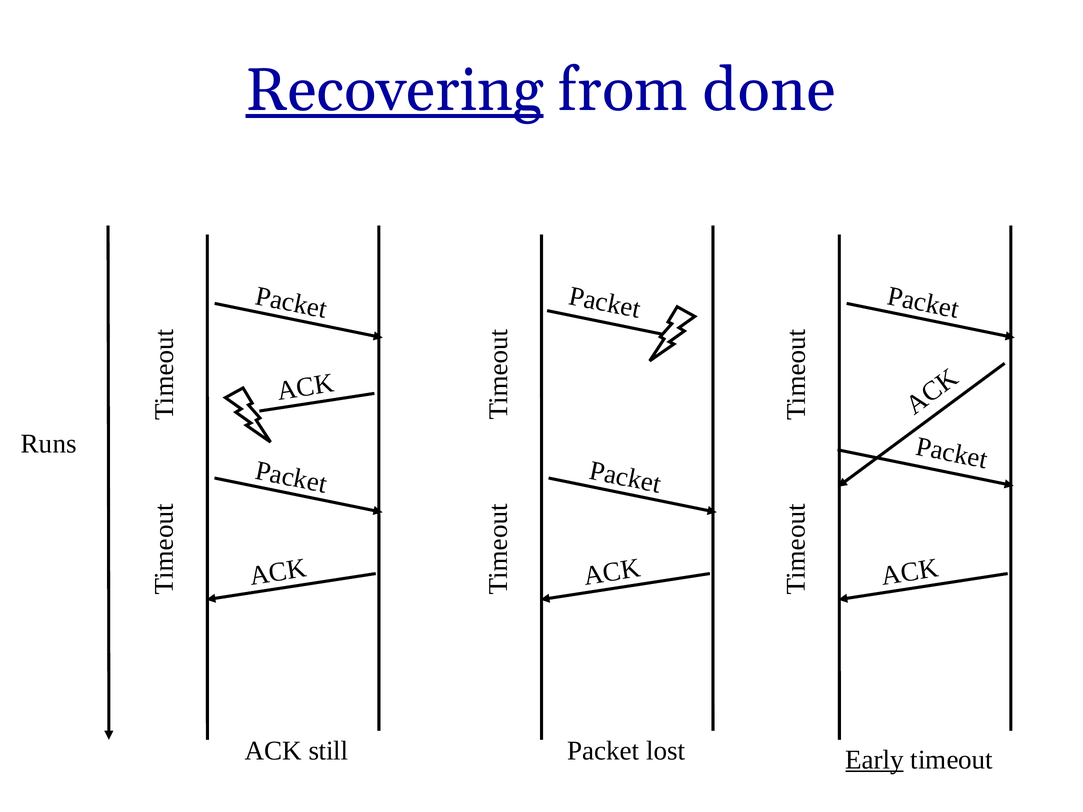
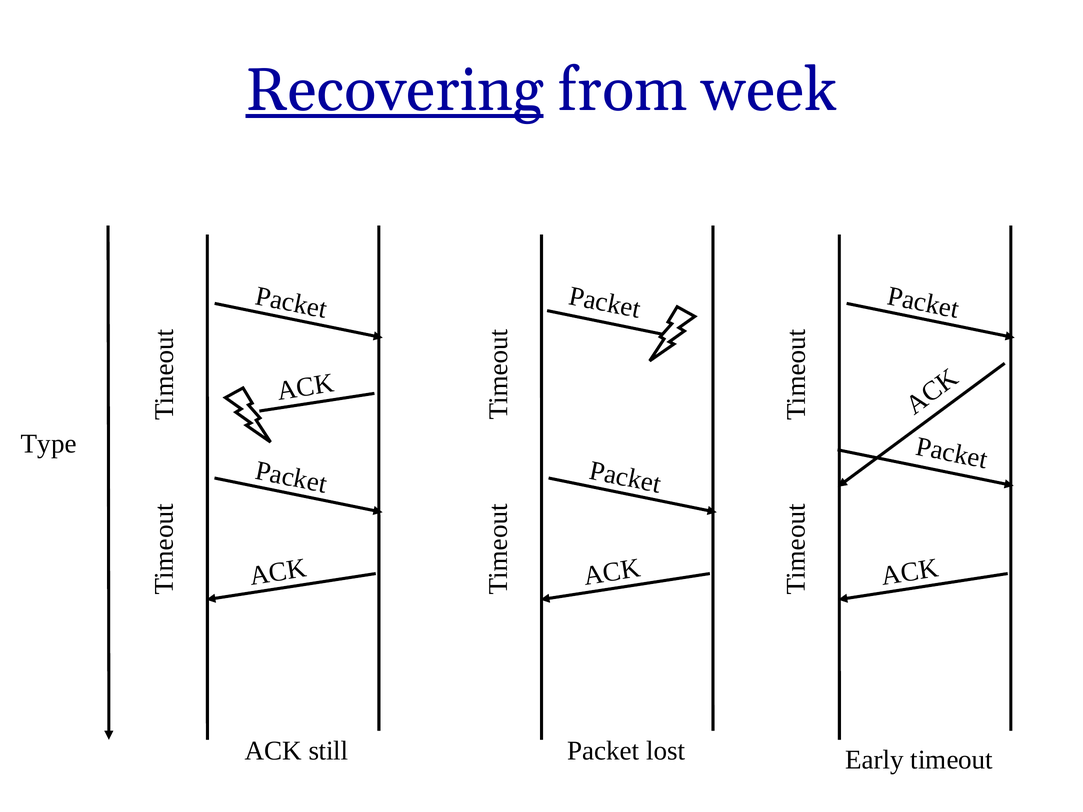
done: done -> week
Runs: Runs -> Type
Early underline: present -> none
